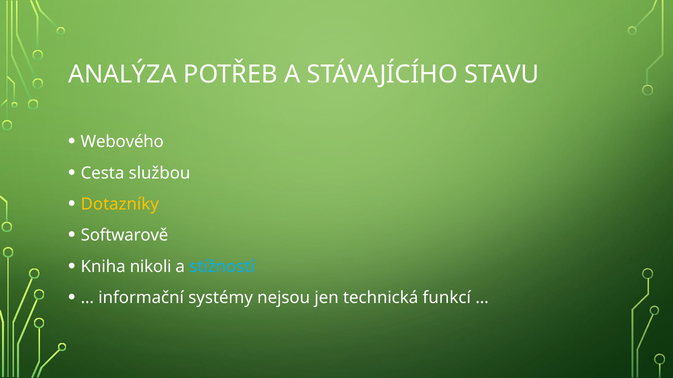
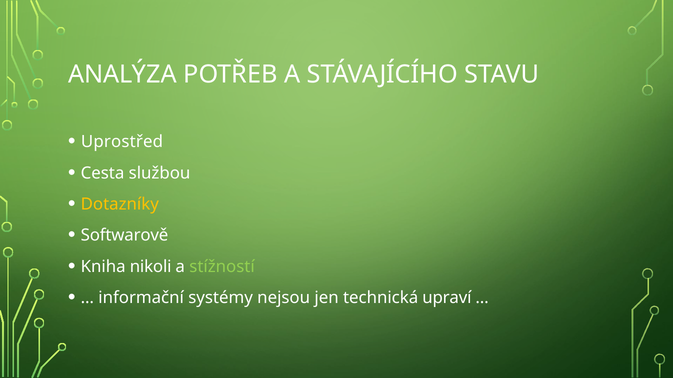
Webového: Webového -> Uprostřed
stížností colour: light blue -> light green
funkcí: funkcí -> upraví
